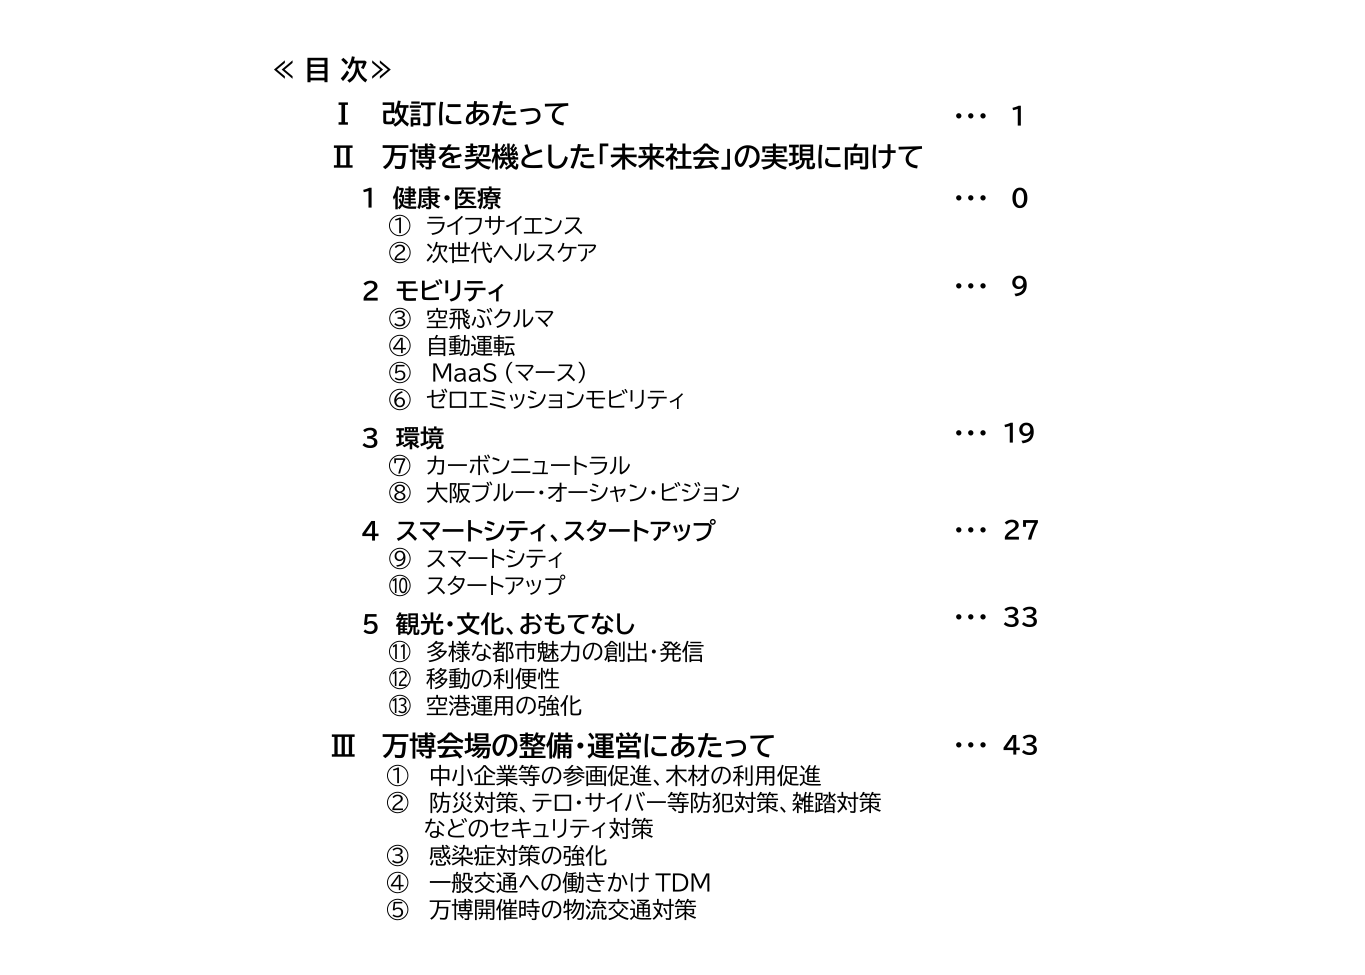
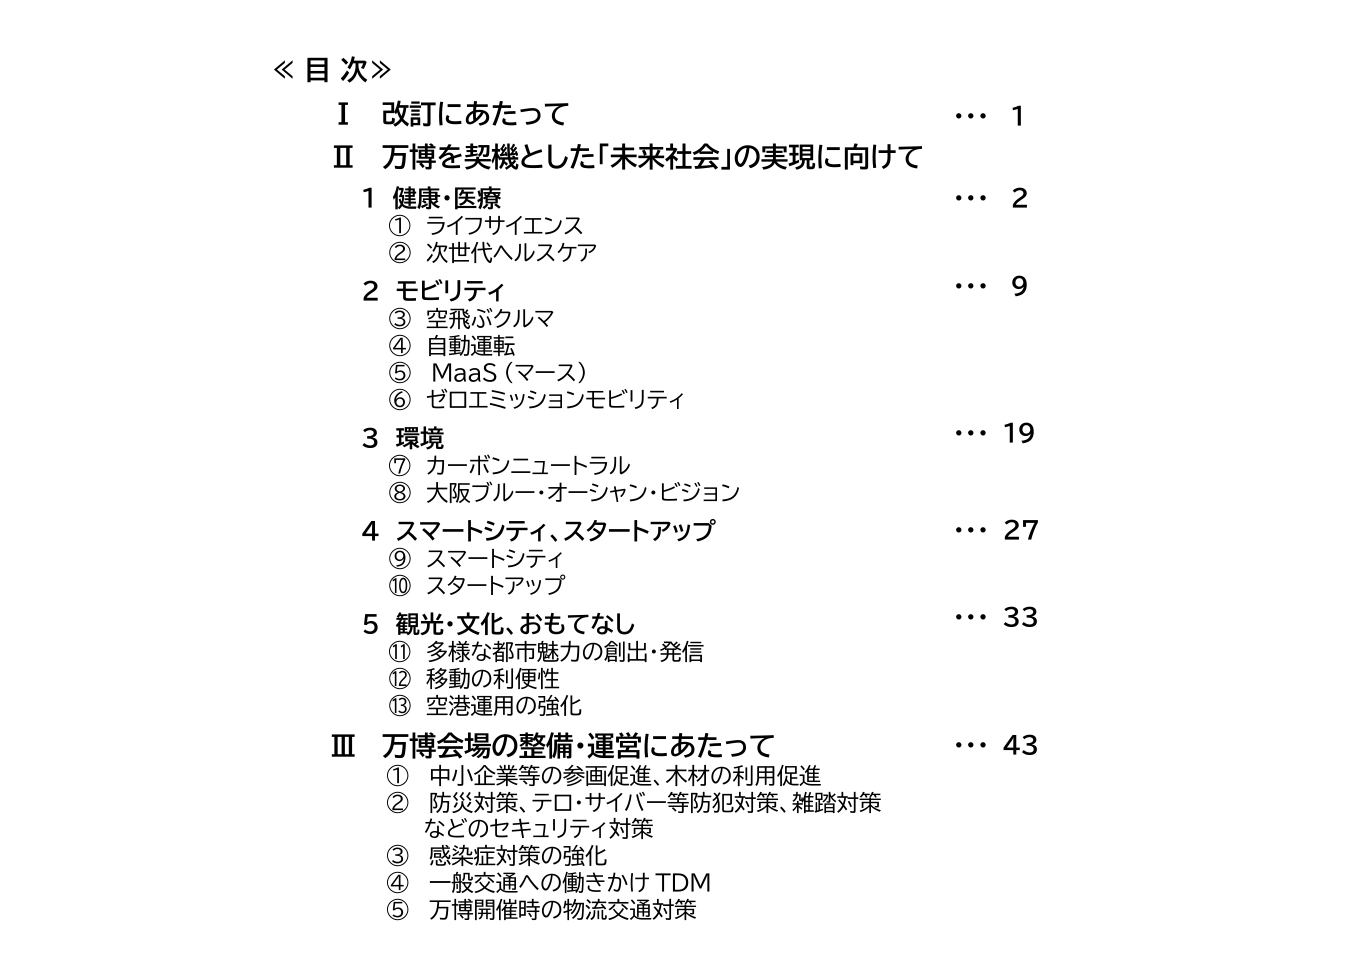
0: 0 -> 2
